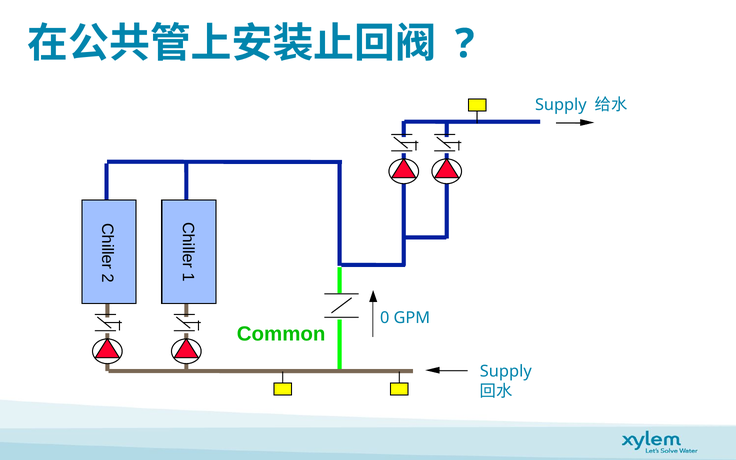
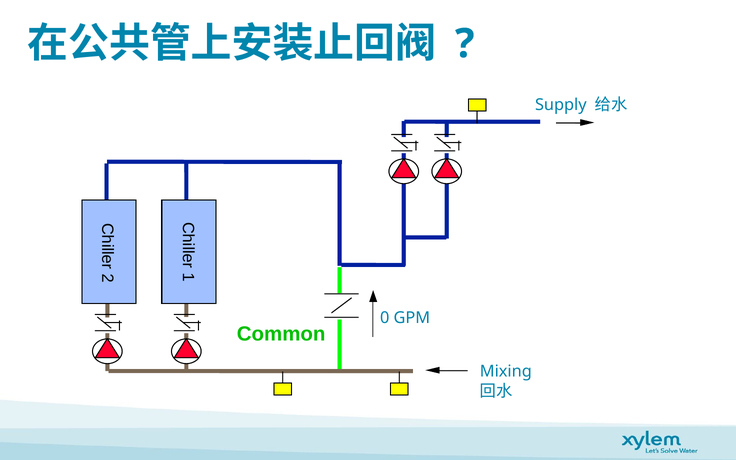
Supply at (506, 372): Supply -> Mixing
